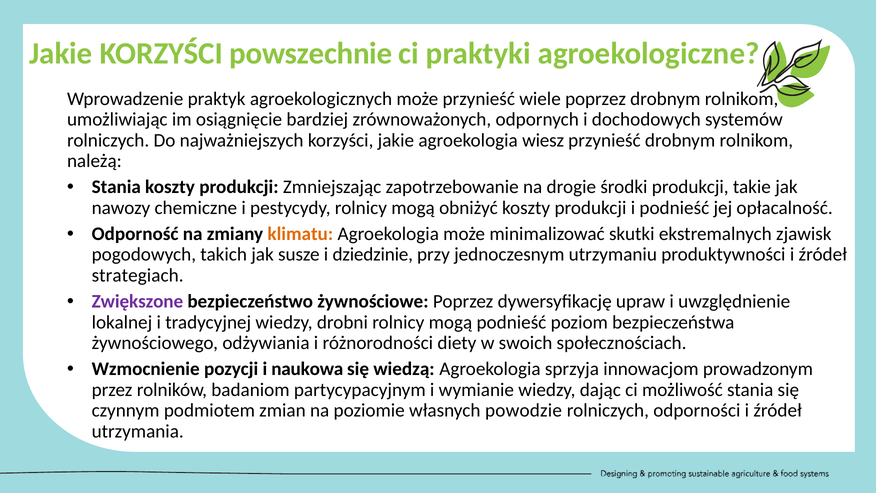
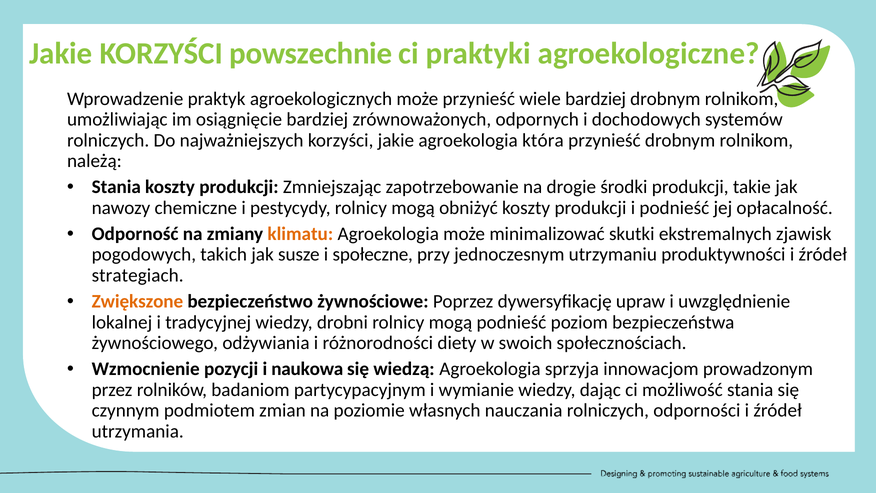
wiele poprzez: poprzez -> bardziej
wiesz: wiesz -> która
dziedzinie: dziedzinie -> społeczne
Zwiększone colour: purple -> orange
powodzie: powodzie -> nauczania
